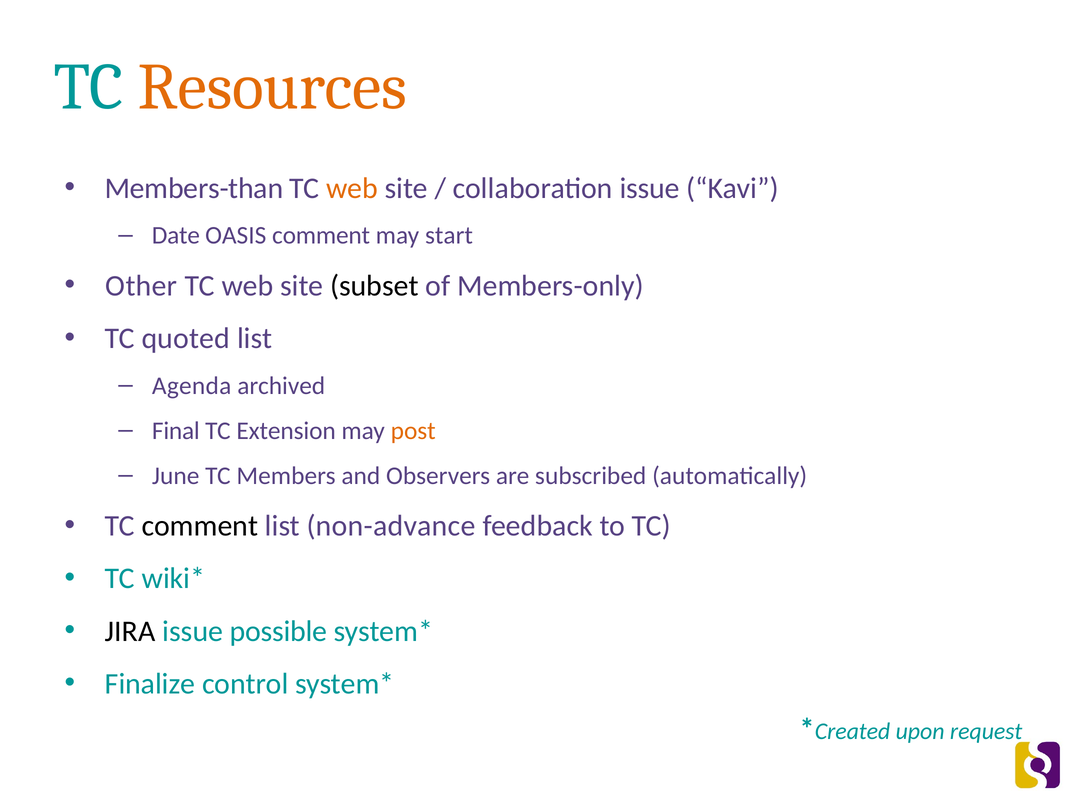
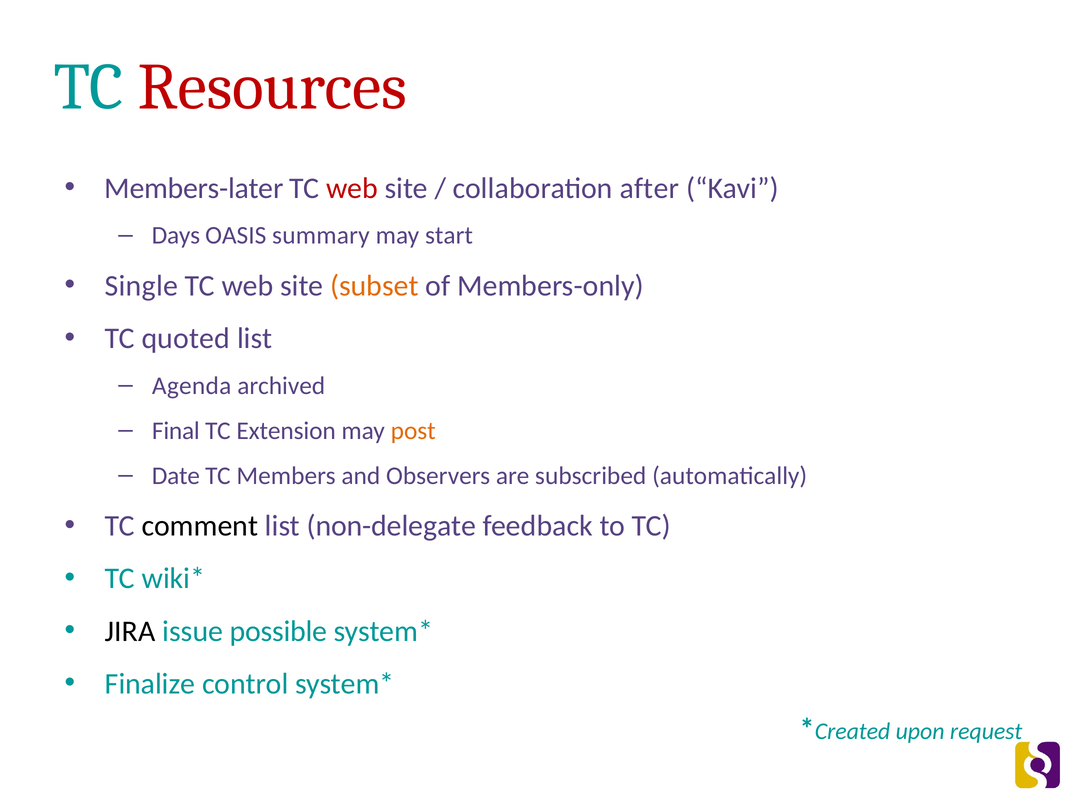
Resources colour: orange -> red
Members-than: Members-than -> Members-later
web at (352, 188) colour: orange -> red
collaboration issue: issue -> after
Date: Date -> Days
OASIS comment: comment -> summary
Other: Other -> Single
subset colour: black -> orange
June: June -> Date
non-advance: non-advance -> non-delegate
